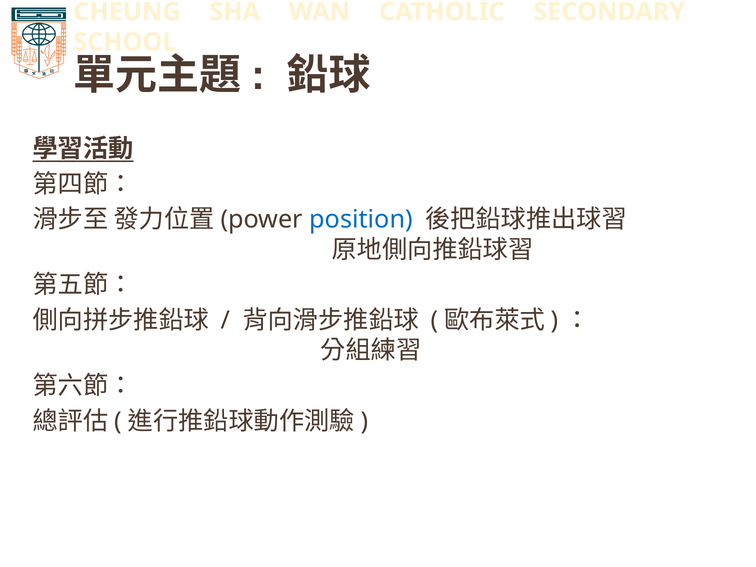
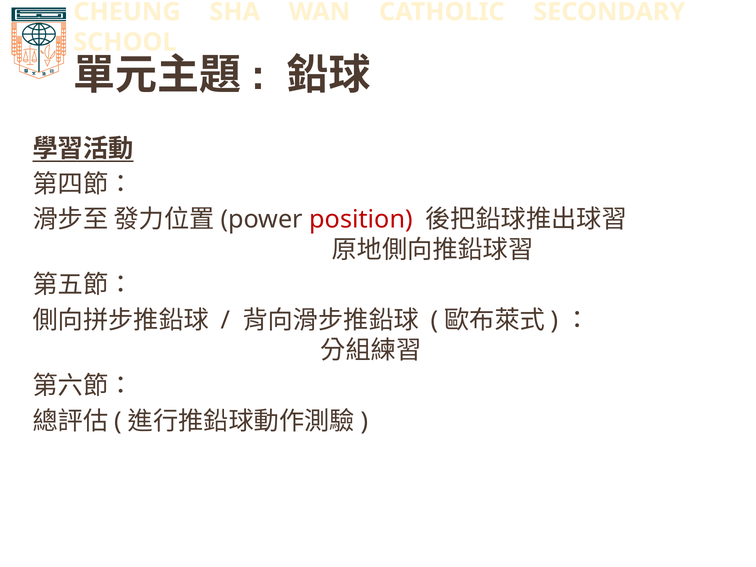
position colour: blue -> red
